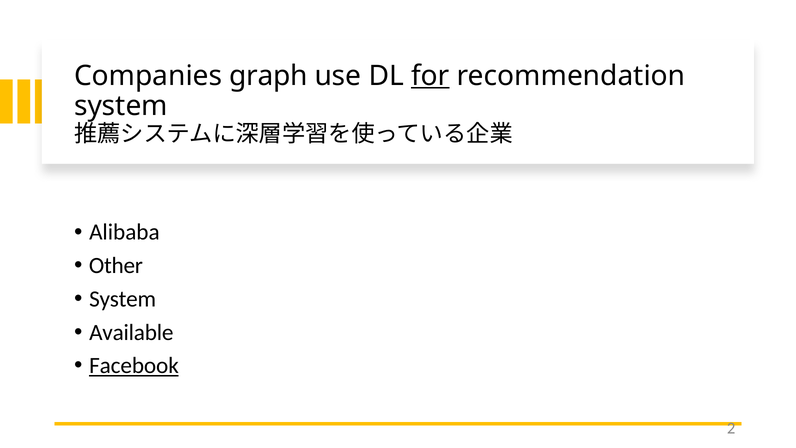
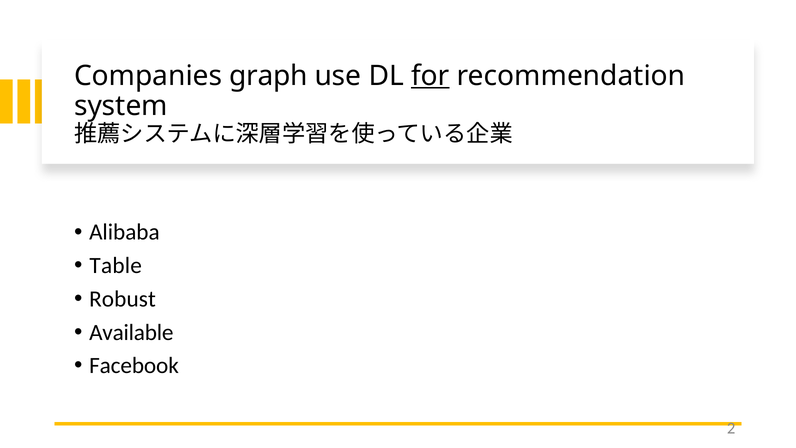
Other: Other -> Table
System at (123, 299): System -> Robust
Facebook underline: present -> none
